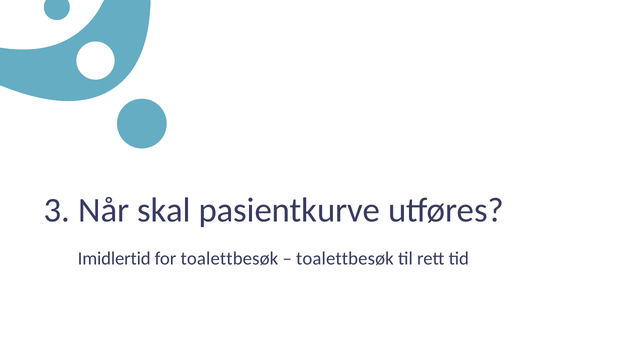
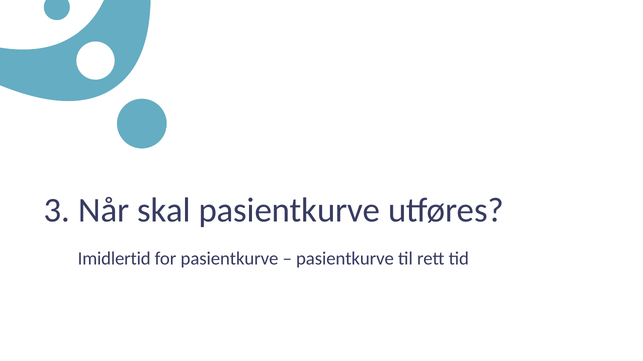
for toalettbesøk: toalettbesøk -> pasientkurve
toalettbesøk at (345, 259): toalettbesøk -> pasientkurve
